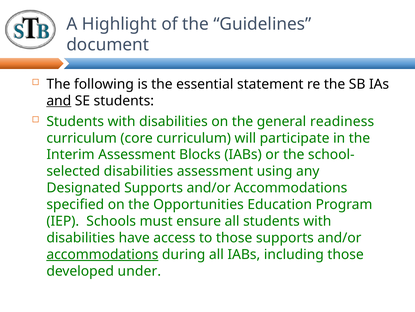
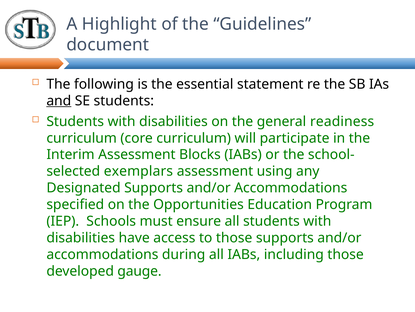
disabilities at (138, 171): disabilities -> exemplars
accommodations at (102, 254) underline: present -> none
under: under -> gauge
